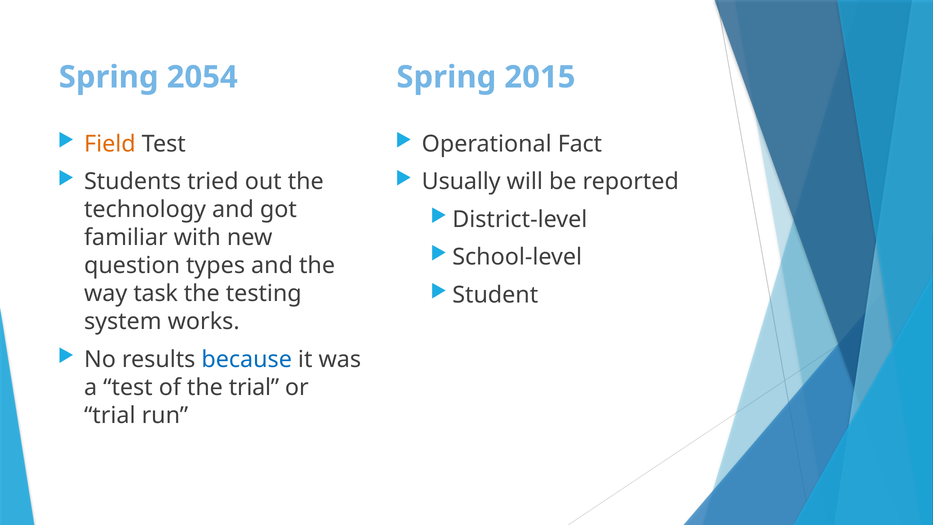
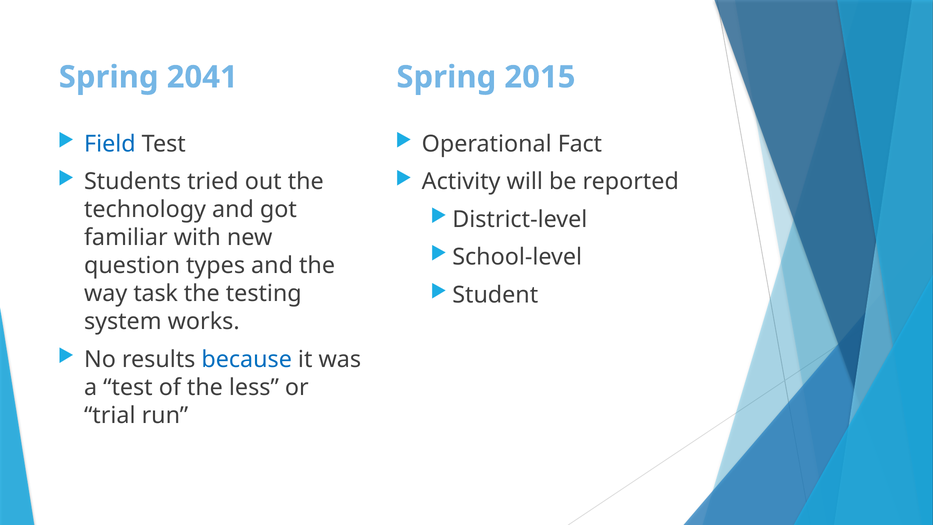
2054: 2054 -> 2041
Field colour: orange -> blue
Usually: Usually -> Activity
the trial: trial -> less
